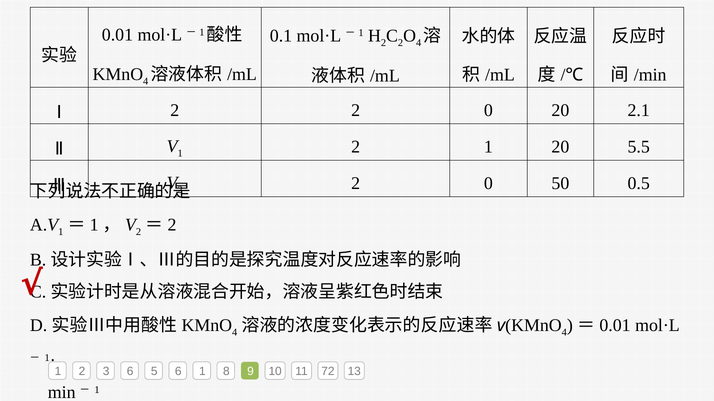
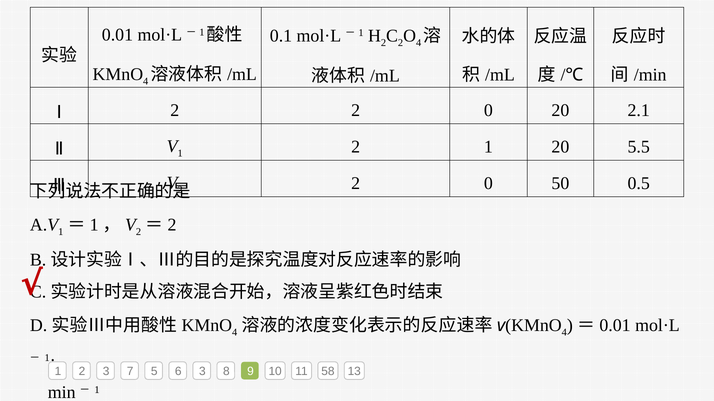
3 6: 6 -> 7
6 1: 1 -> 3
72: 72 -> 58
